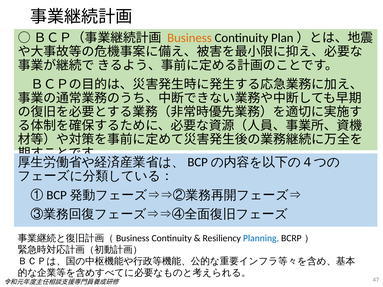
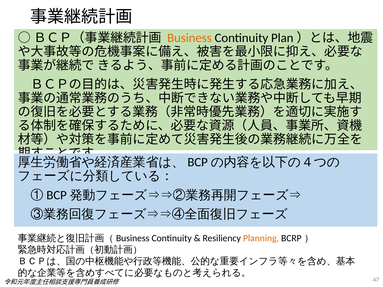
Planning colour: blue -> orange
